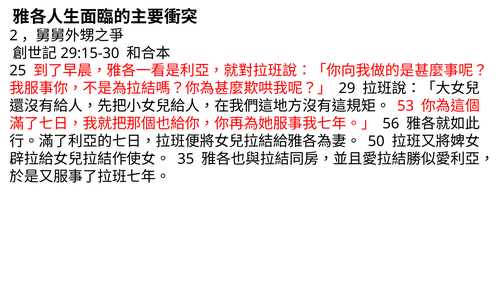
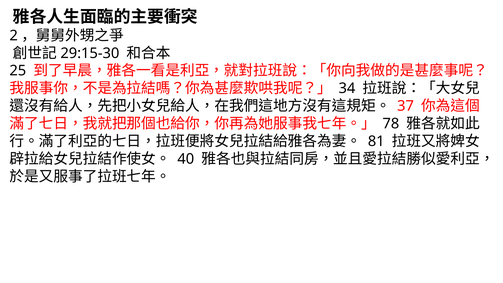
29: 29 -> 34
53: 53 -> 37
56: 56 -> 78
50: 50 -> 81
35: 35 -> 40
